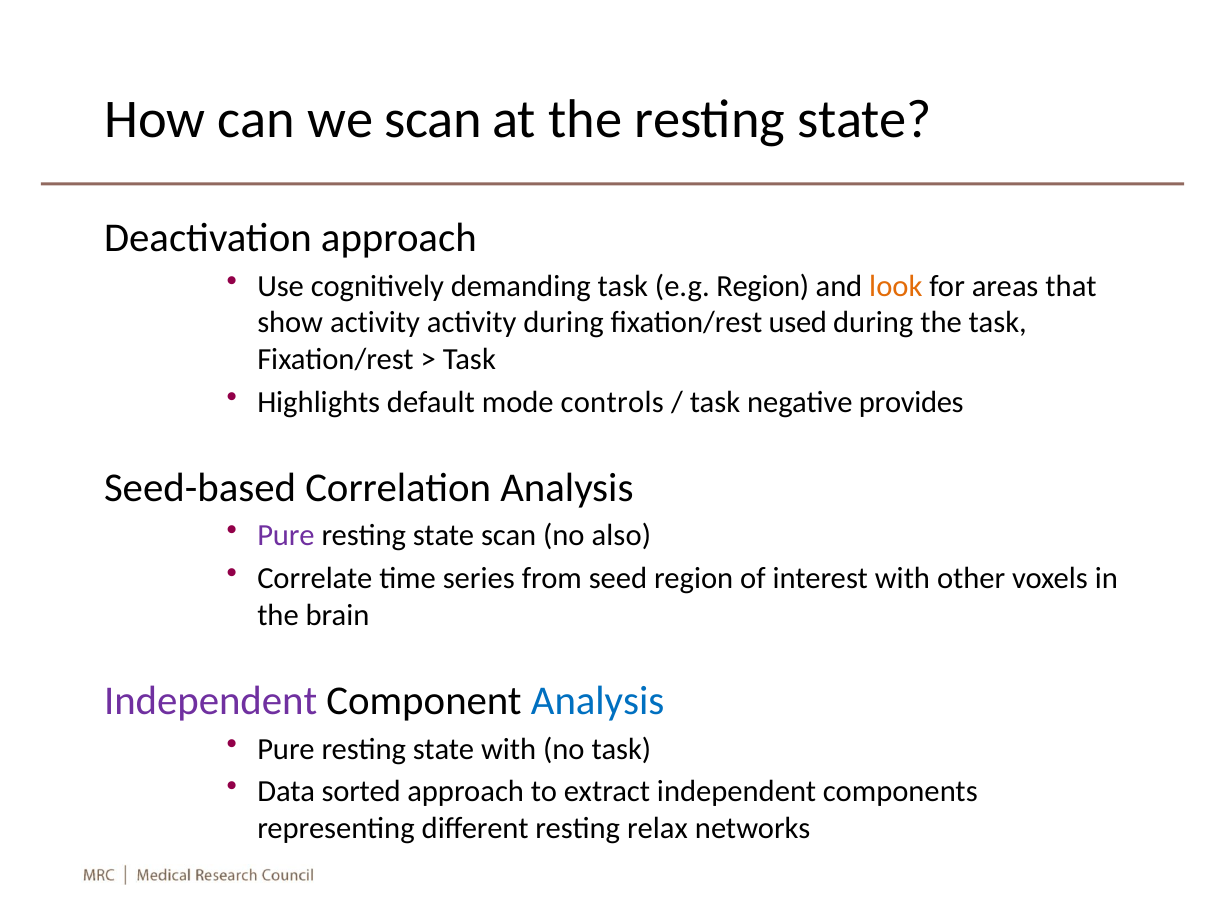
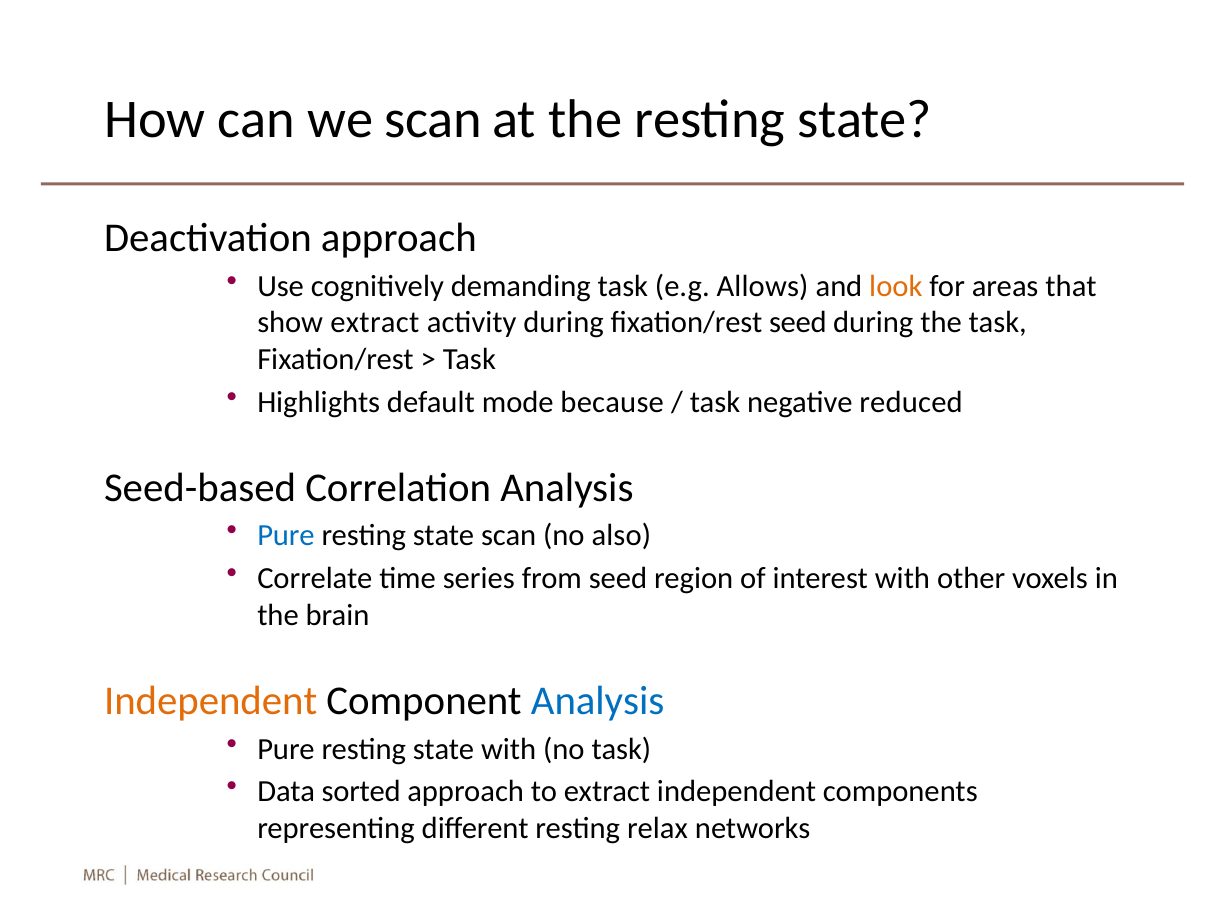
e.g Region: Region -> Allows
show activity: activity -> extract
fixation/rest used: used -> seed
controls: controls -> because
provides: provides -> reduced
Pure at (286, 536) colour: purple -> blue
Independent at (211, 700) colour: purple -> orange
